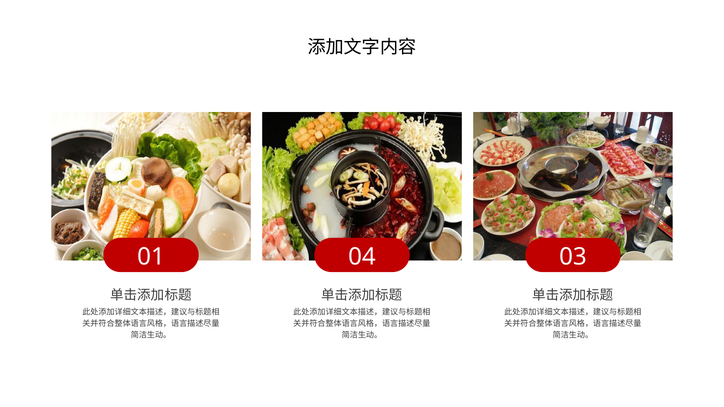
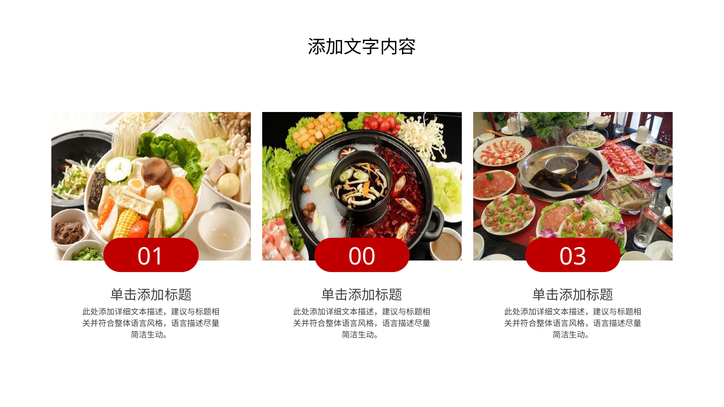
04: 04 -> 00
